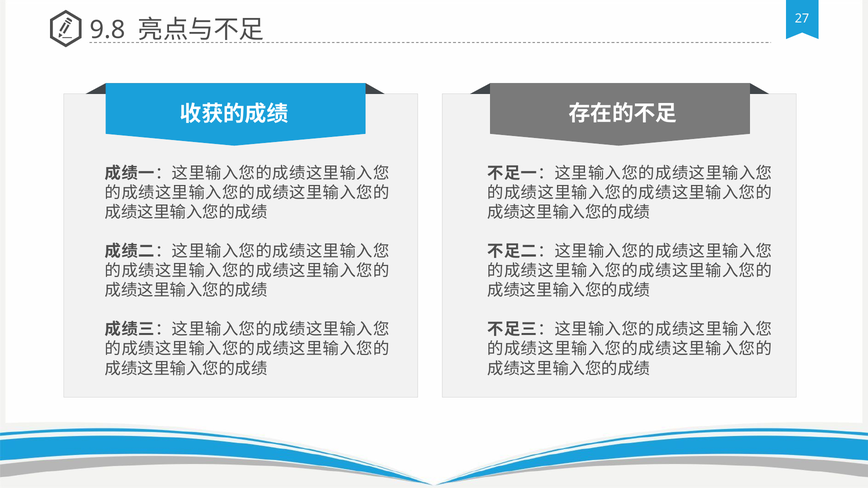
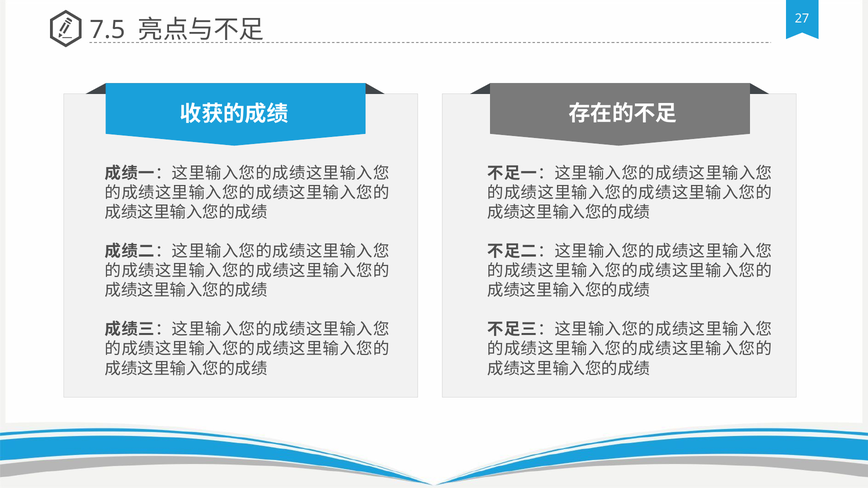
9.8: 9.8 -> 7.5
